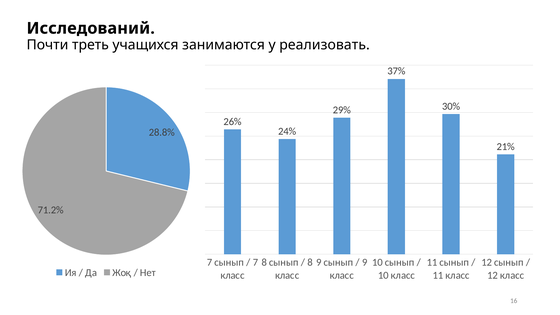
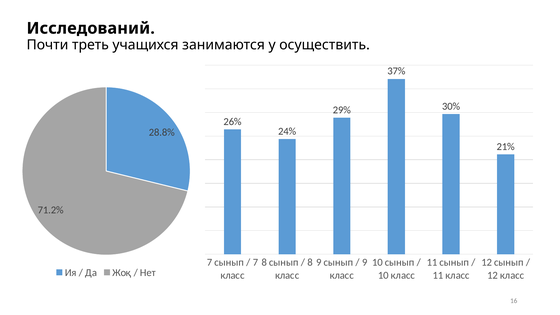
реализовать: реализовать -> осуществить
